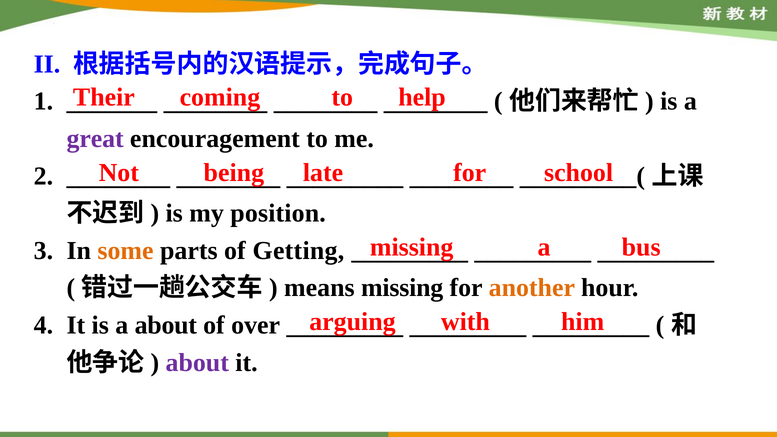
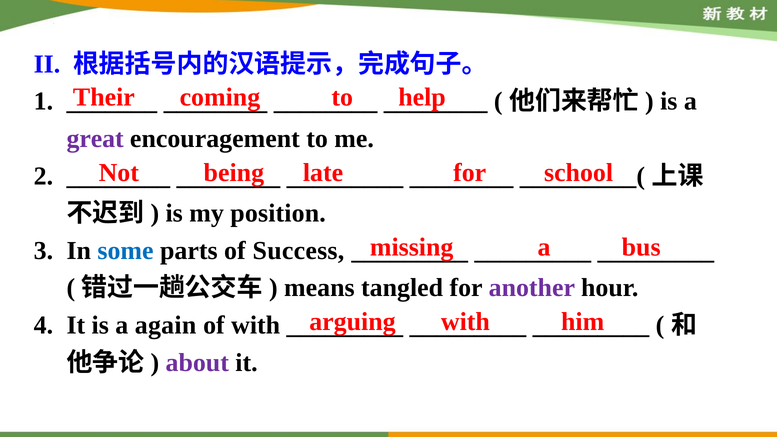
some colour: orange -> blue
Getting: Getting -> Success
means missing: missing -> tangled
another colour: orange -> purple
a about: about -> again
of over: over -> with
